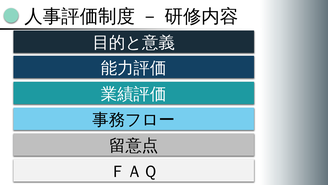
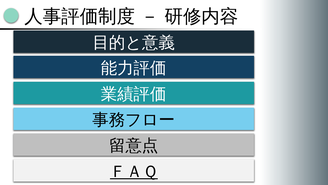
ＦＡＱ underline: none -> present
